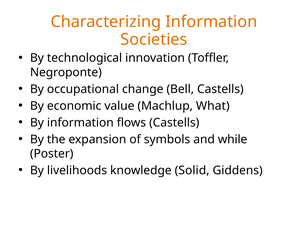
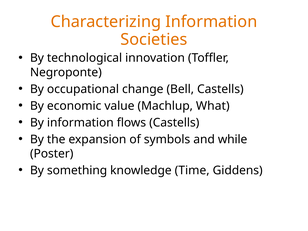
livelihoods: livelihoods -> something
Solid: Solid -> Time
